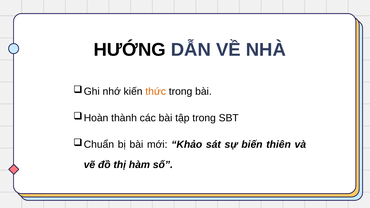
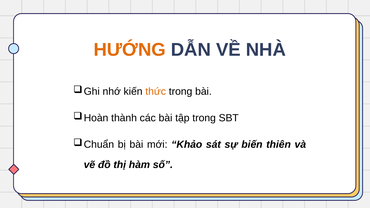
HƯỚNG colour: black -> orange
